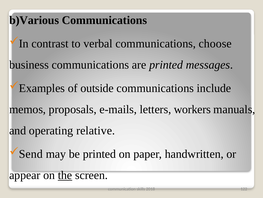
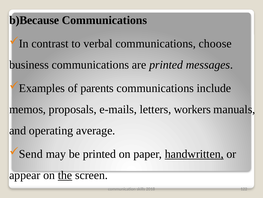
b)Various: b)Various -> b)Because
outside: outside -> parents
relative: relative -> average
handwritten underline: none -> present
